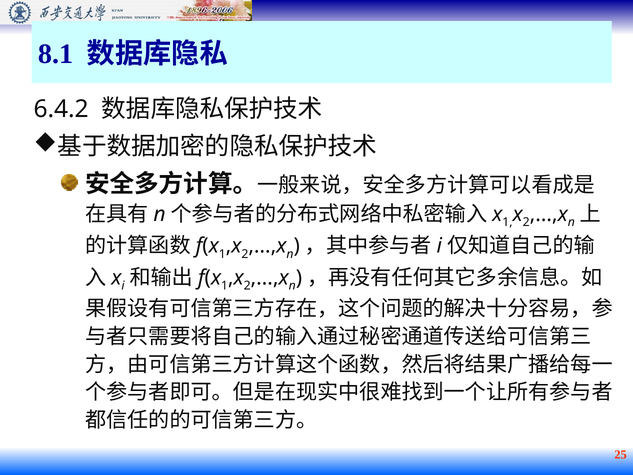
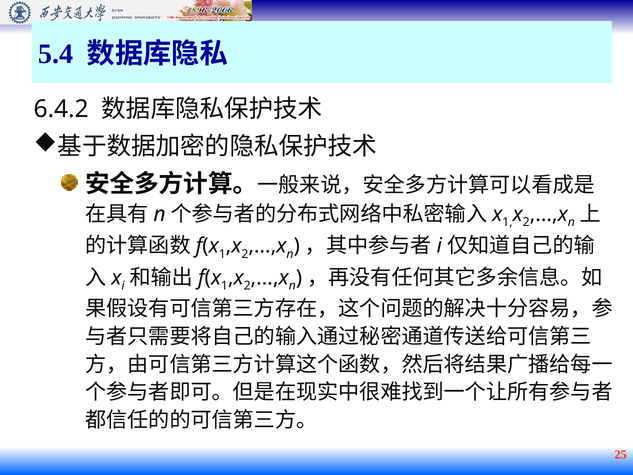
8.1: 8.1 -> 5.4
